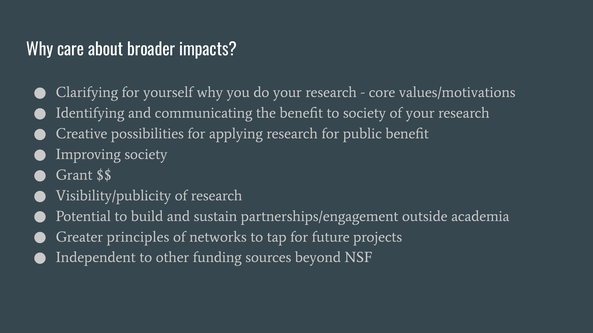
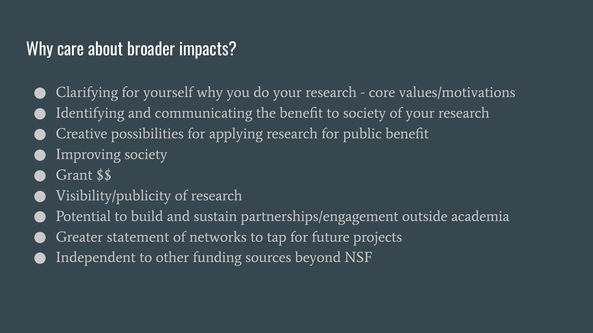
principles: principles -> statement
